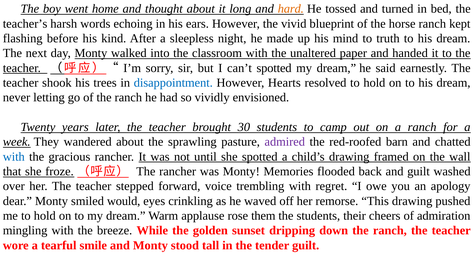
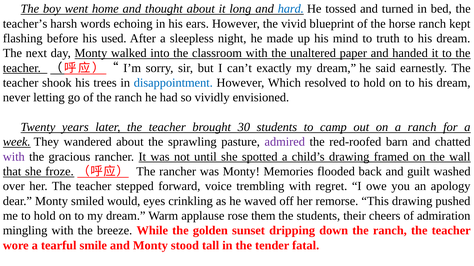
hard colour: orange -> blue
kind: kind -> used
can’t spotted: spotted -> exactly
Hearts: Hearts -> Which
with at (14, 157) colour: blue -> purple
tender guilt: guilt -> fatal
